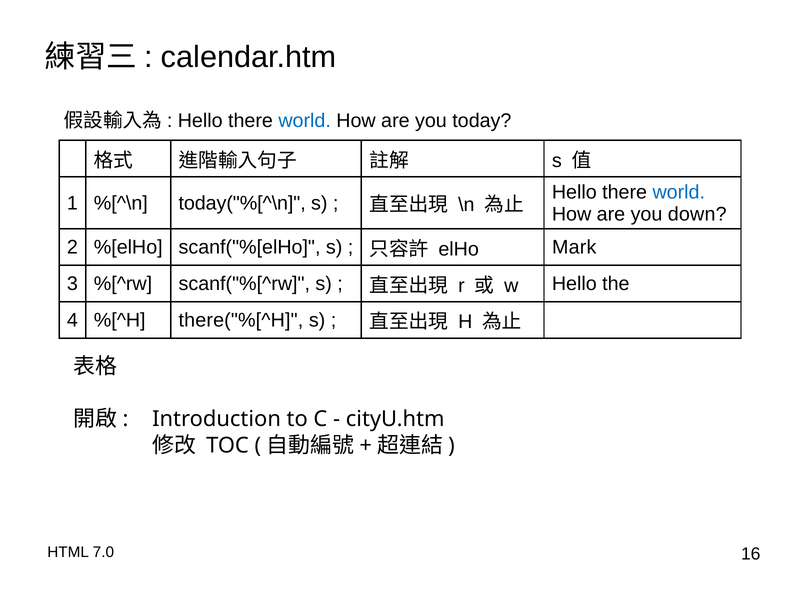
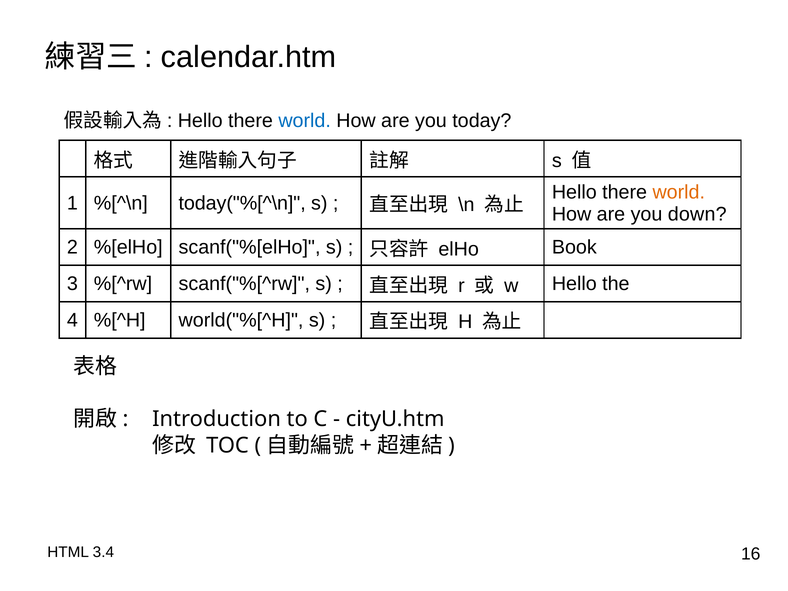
world at (679, 192) colour: blue -> orange
Mark: Mark -> Book
there("%[^H: there("%[^H -> world("%[^H
7.0: 7.0 -> 3.4
